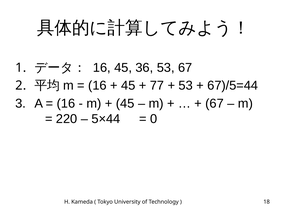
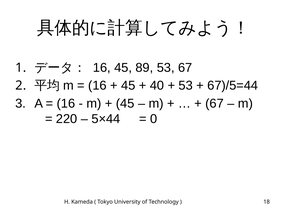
36: 36 -> 89
77: 77 -> 40
